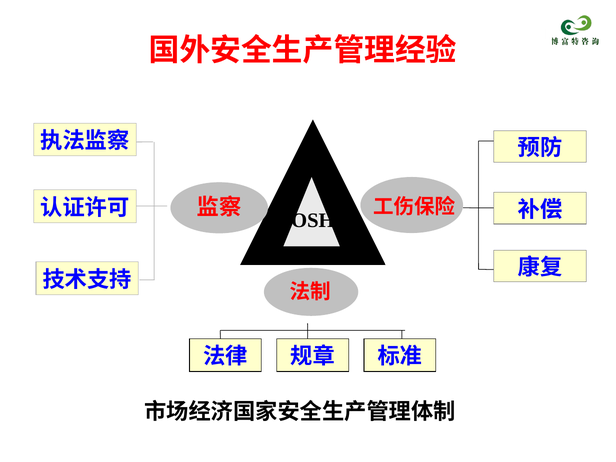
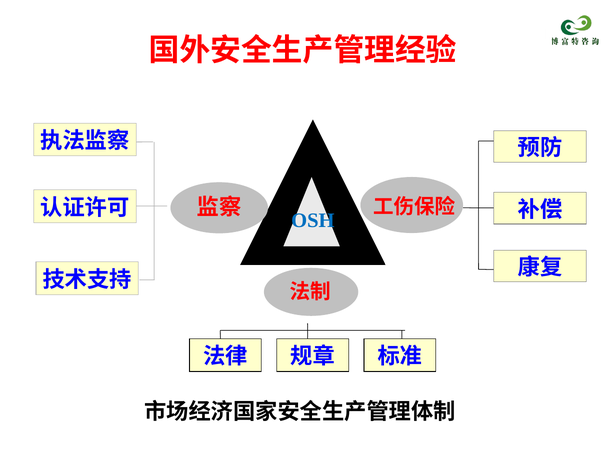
OSH colour: black -> blue
